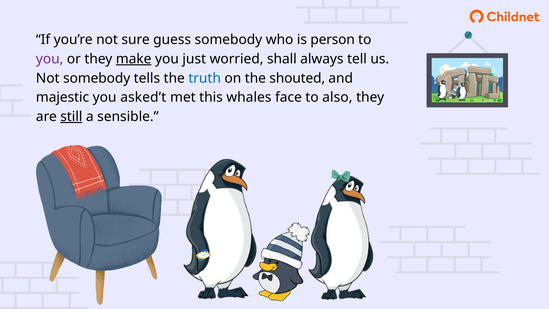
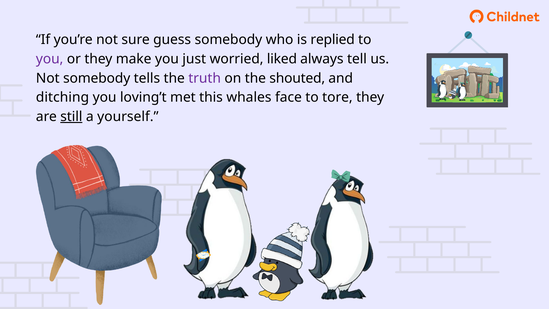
person: person -> replied
make underline: present -> none
shall: shall -> liked
truth colour: blue -> purple
majestic: majestic -> ditching
asked’t: asked’t -> loving’t
also: also -> tore
sensible: sensible -> yourself
